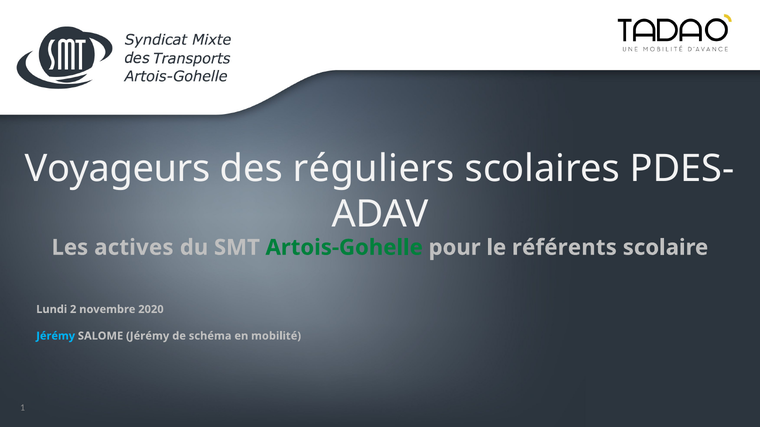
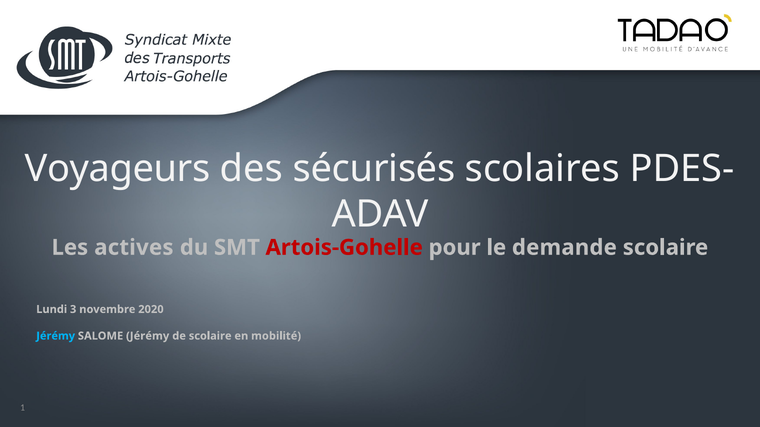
réguliers: réguliers -> sécurisés
Artois-Gohelle colour: green -> red
référents: référents -> demande
2: 2 -> 3
de schéma: schéma -> scolaire
